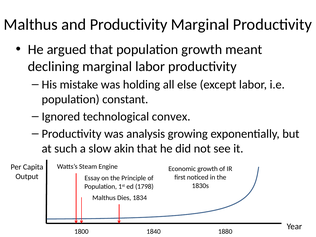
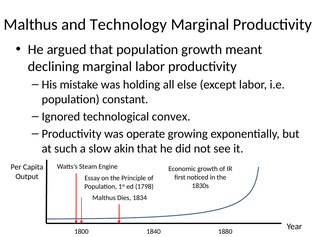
and Productivity: Productivity -> Technology
analysis: analysis -> operate
